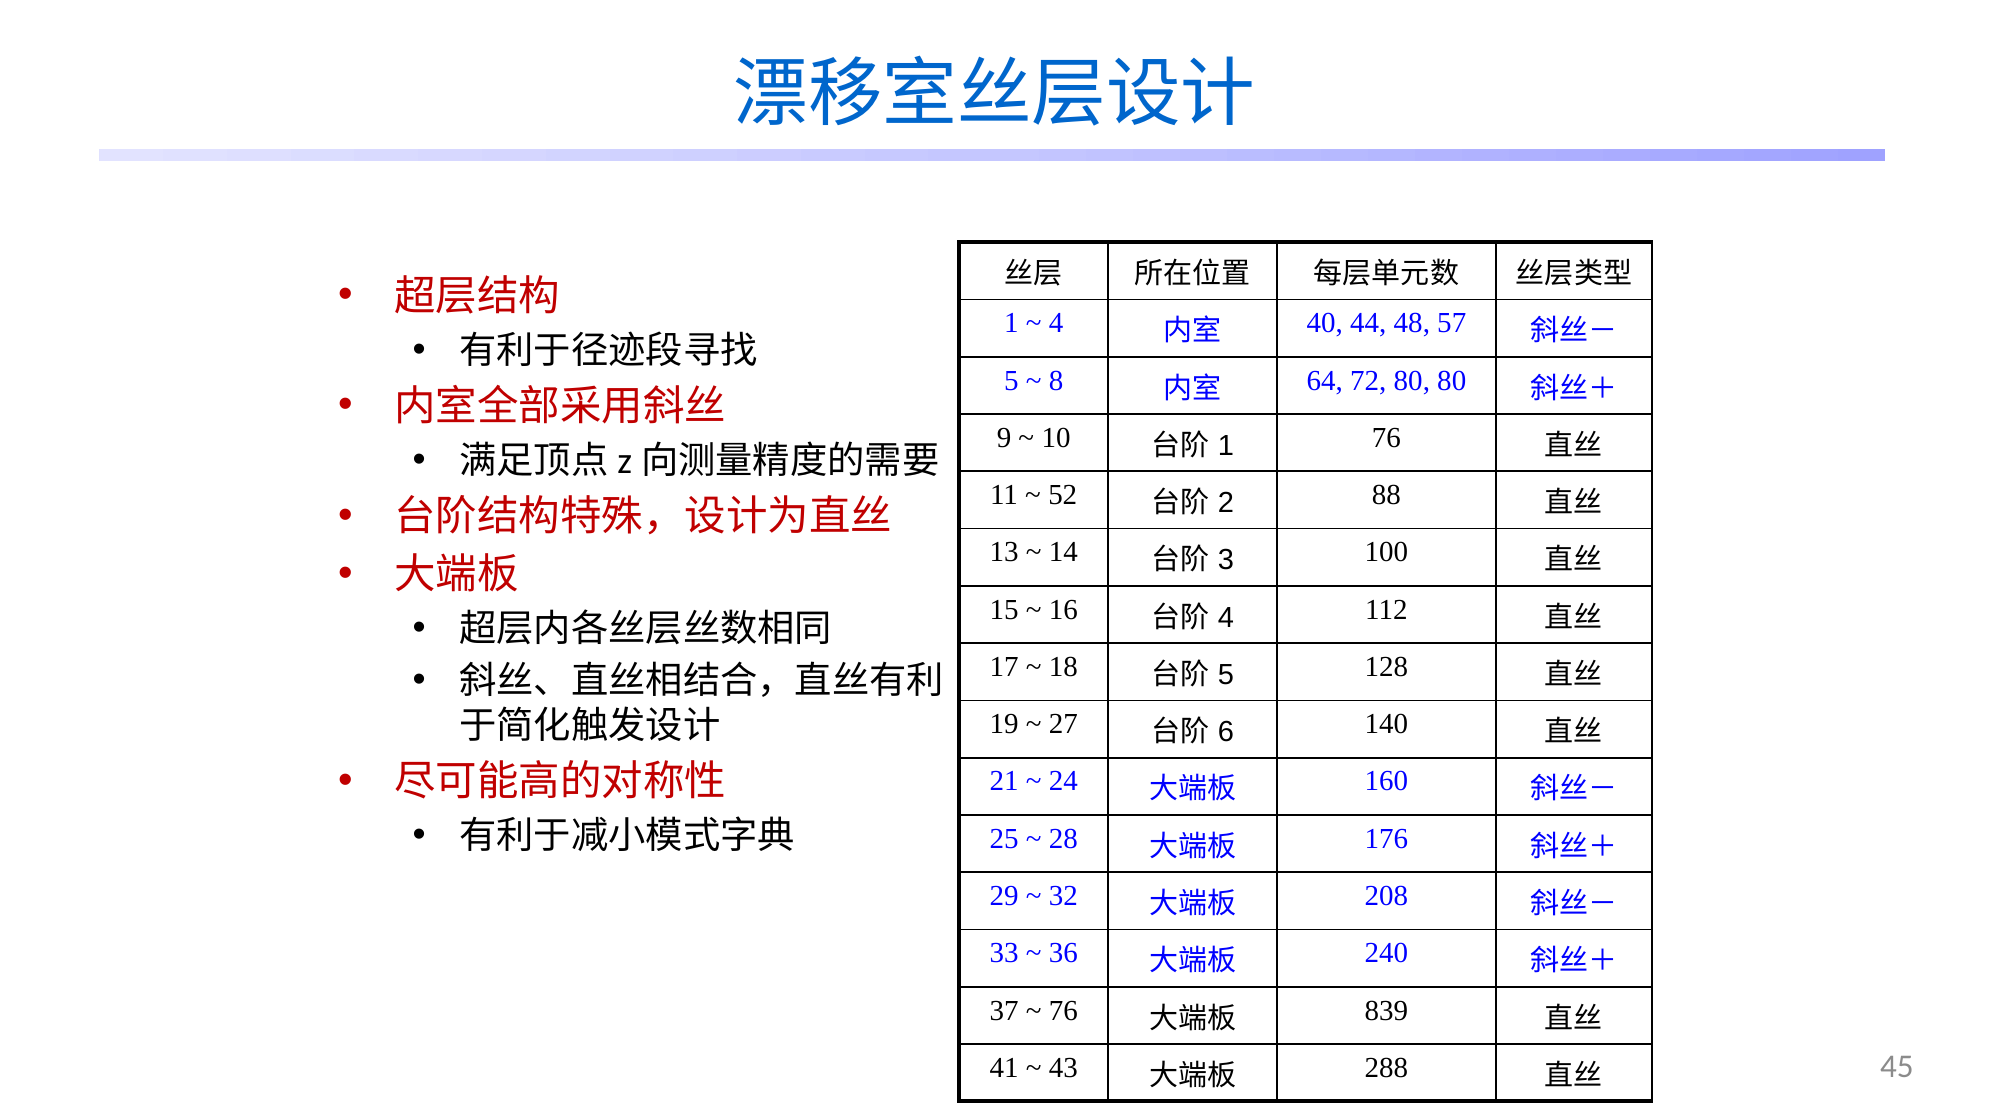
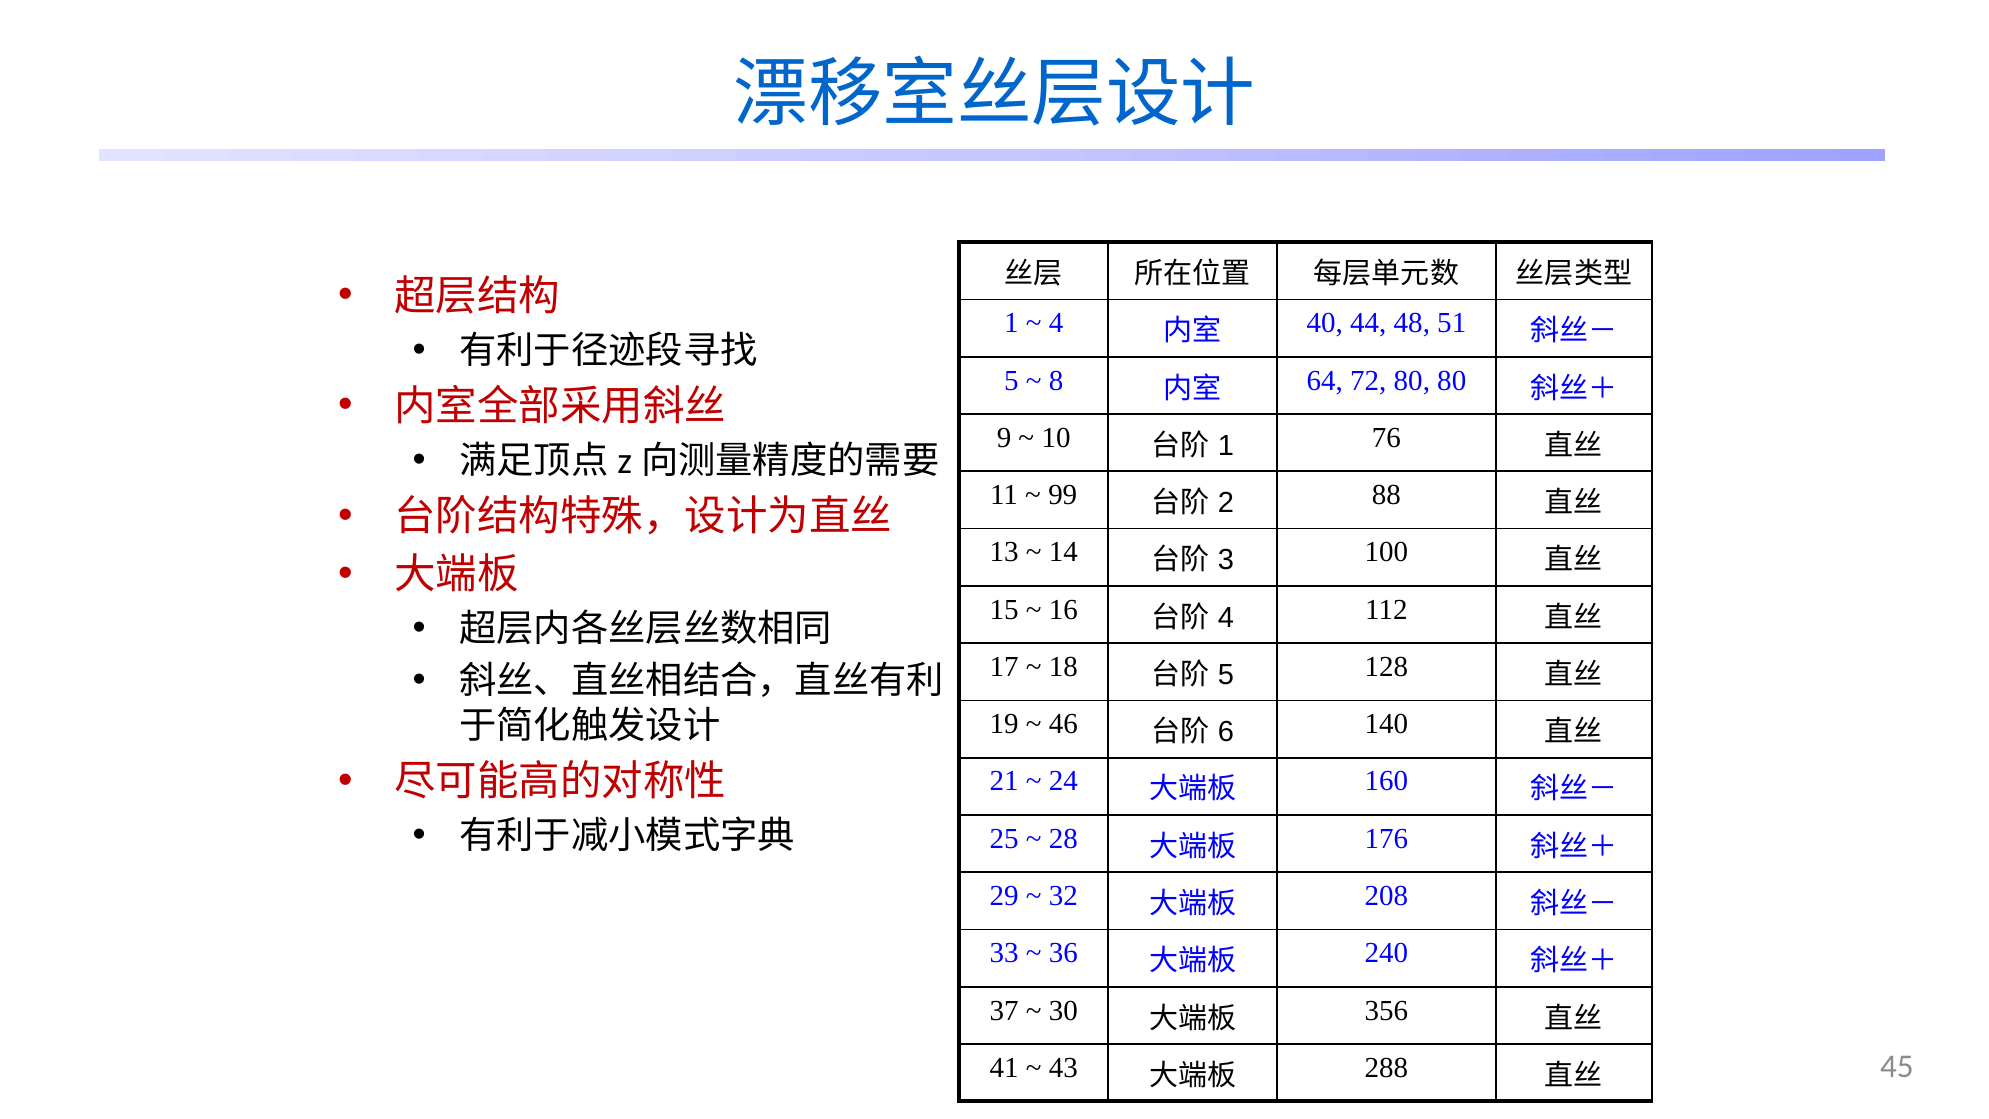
57: 57 -> 51
52: 52 -> 99
27: 27 -> 46
76 at (1063, 1010): 76 -> 30
839: 839 -> 356
